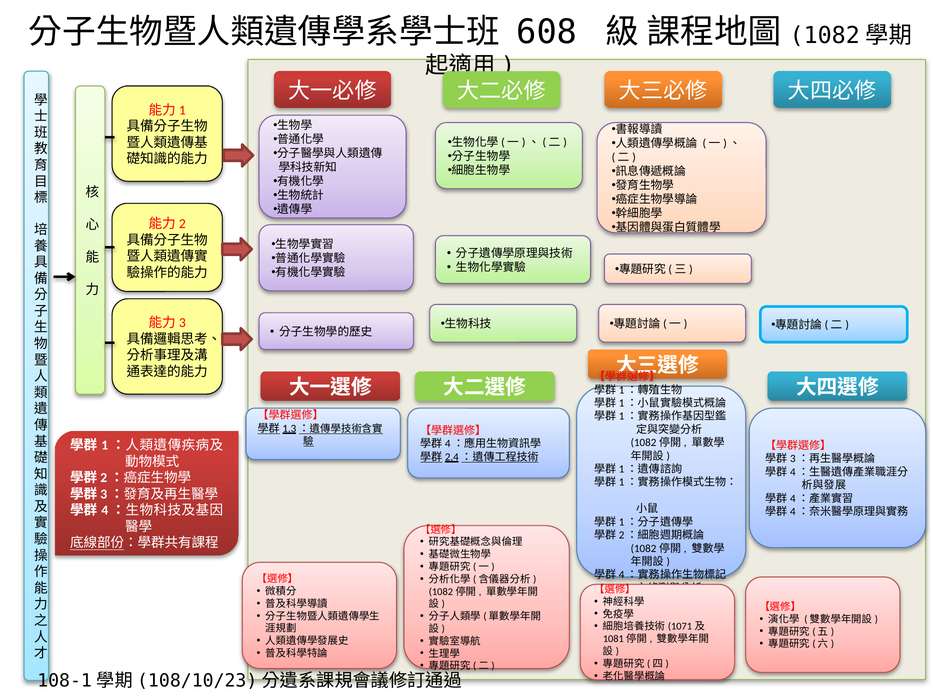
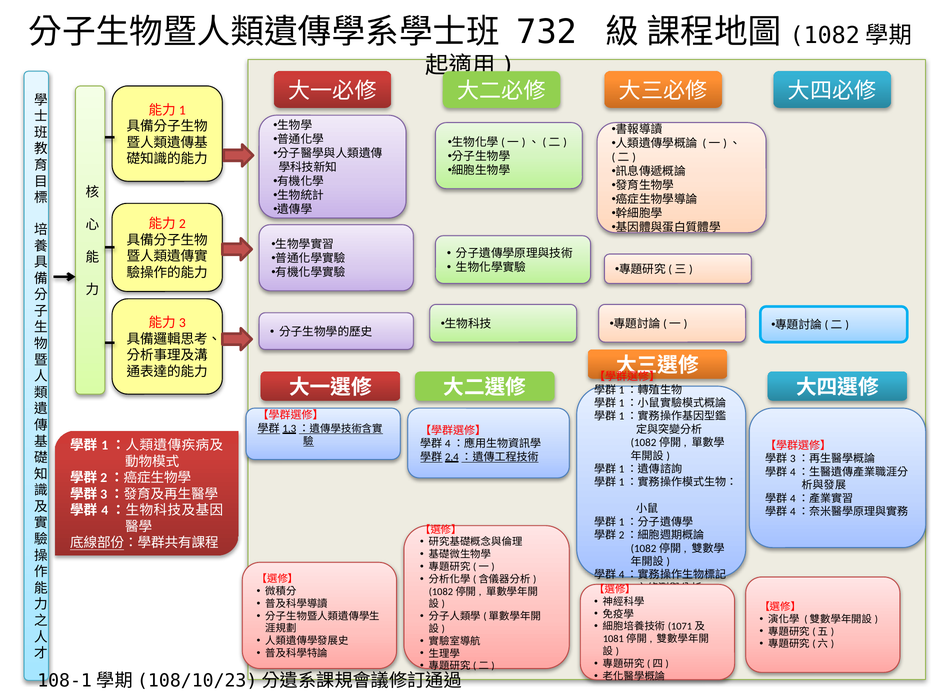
608: 608 -> 732
